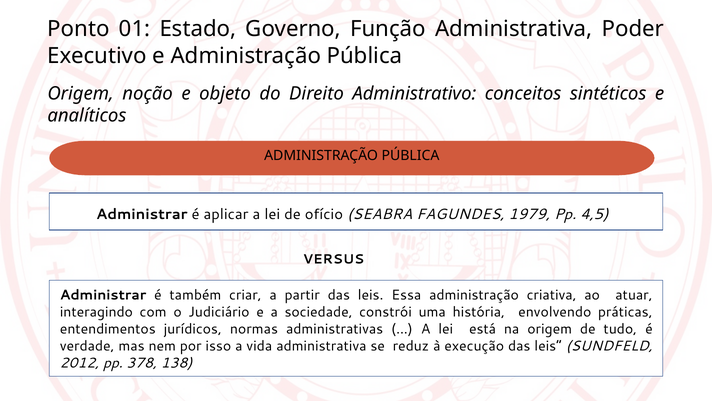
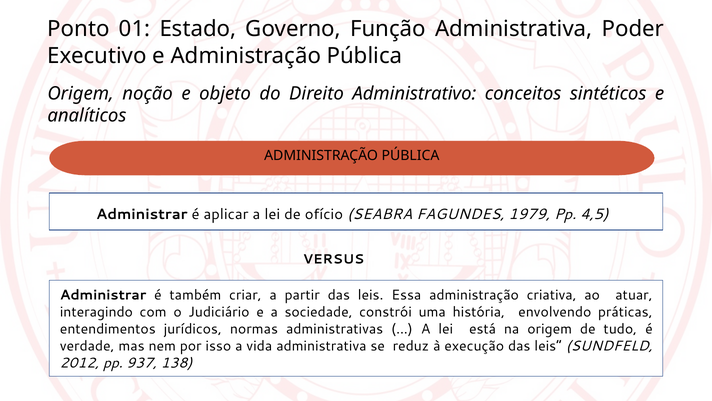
378: 378 -> 937
